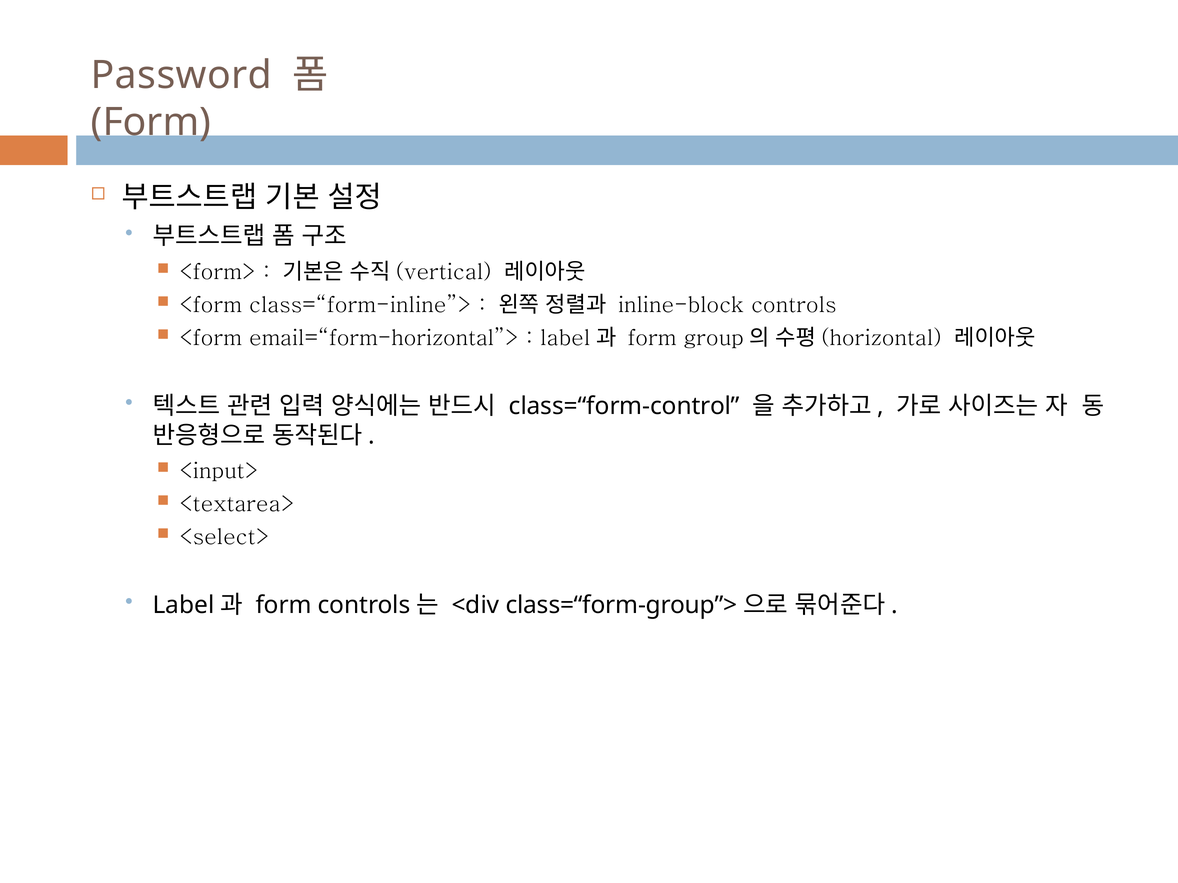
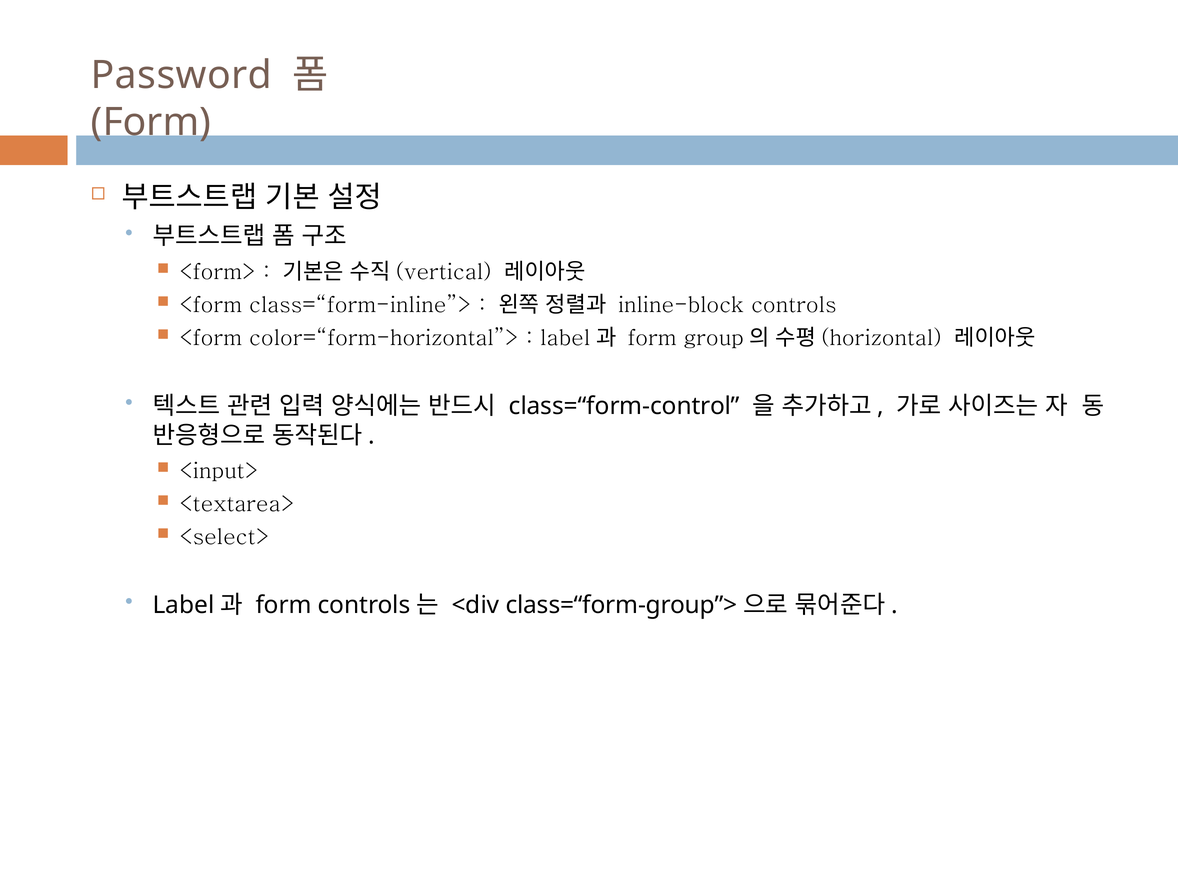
email=“form-horizontal”>: email=“form-horizontal”> -> color=“form-horizontal”>
